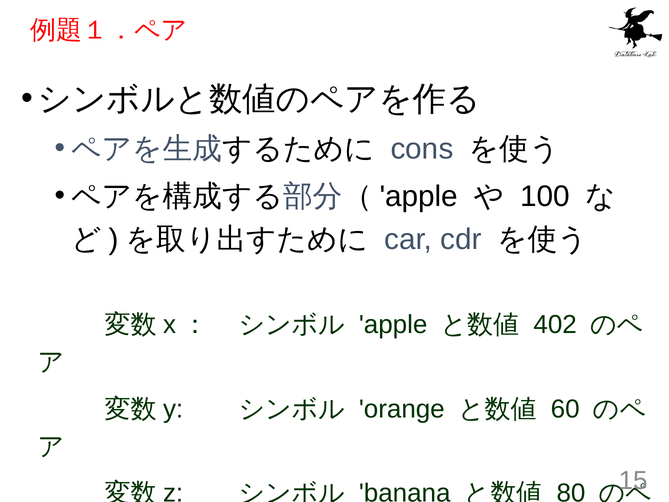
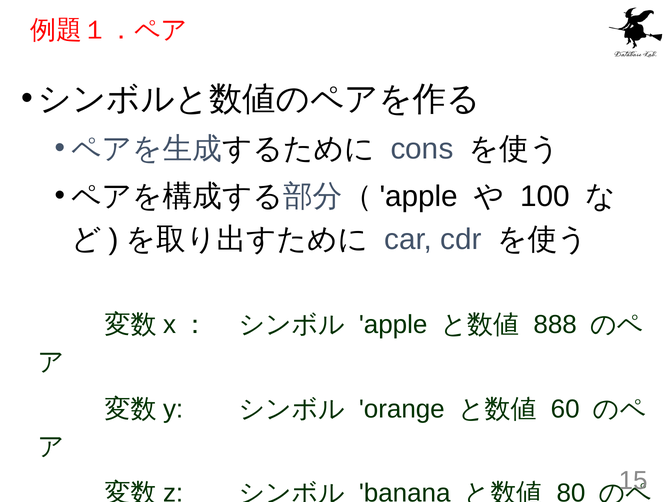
402: 402 -> 888
